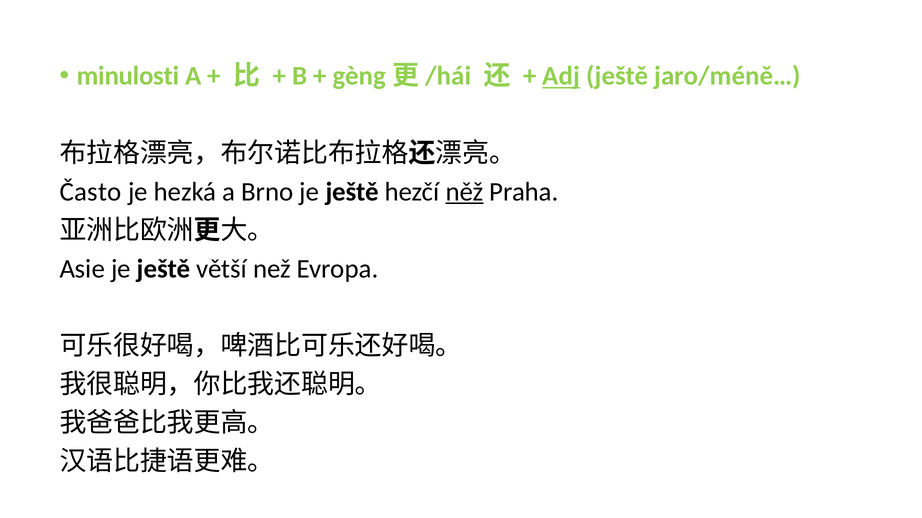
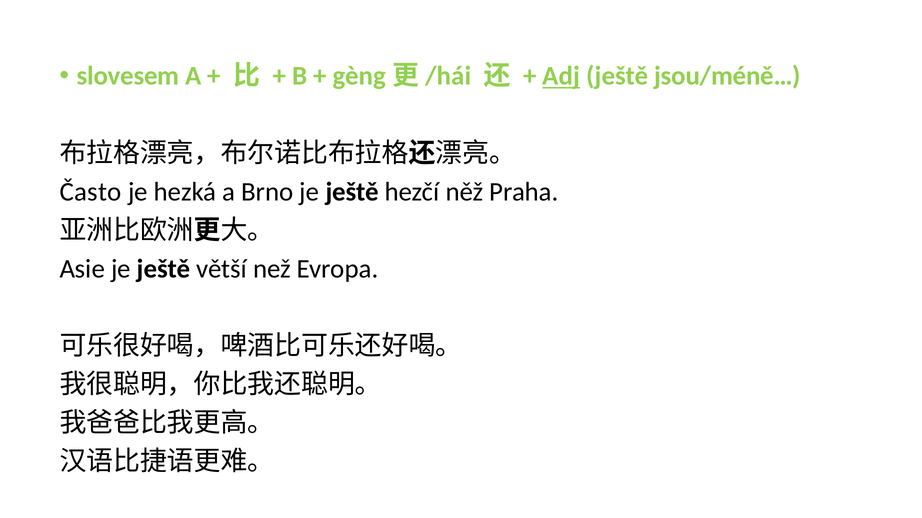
minulosti: minulosti -> slovesem
jaro/méně…: jaro/méně… -> jsou/méně…
něž underline: present -> none
